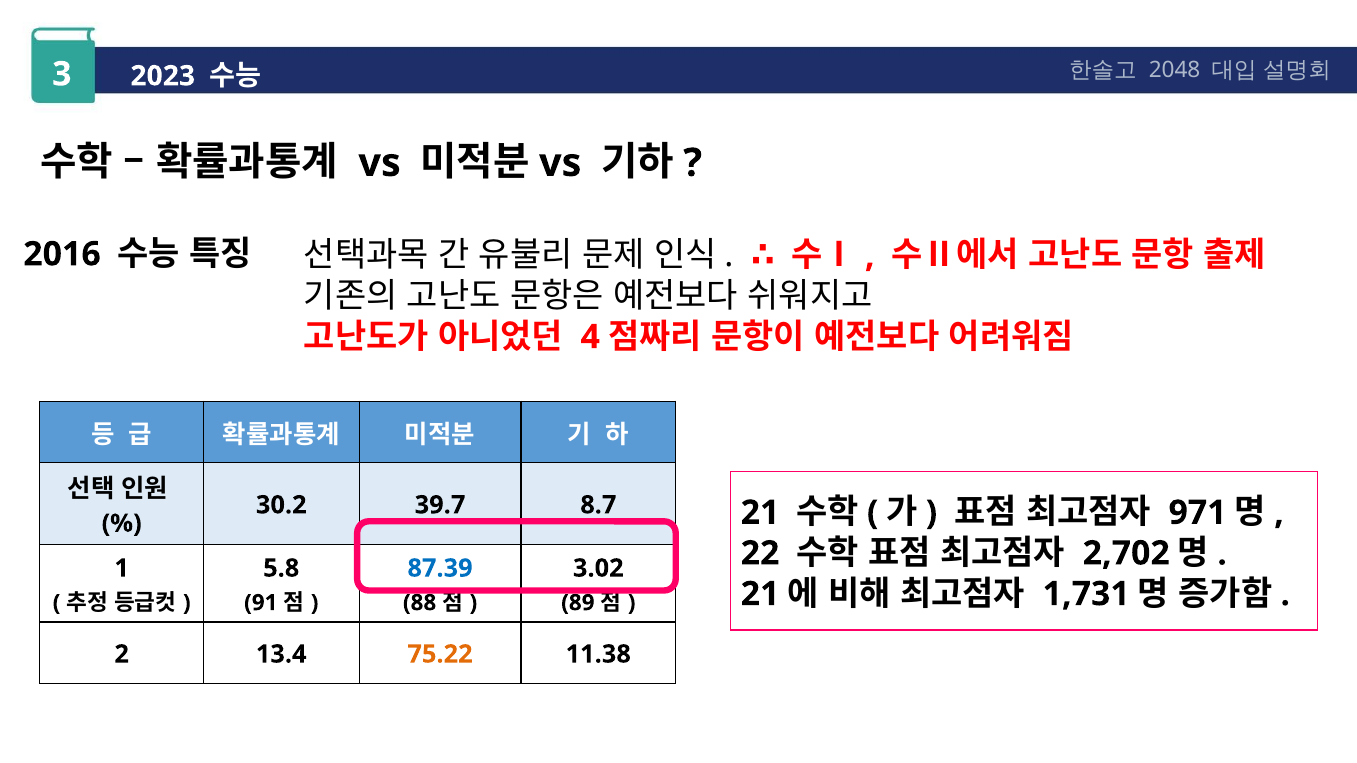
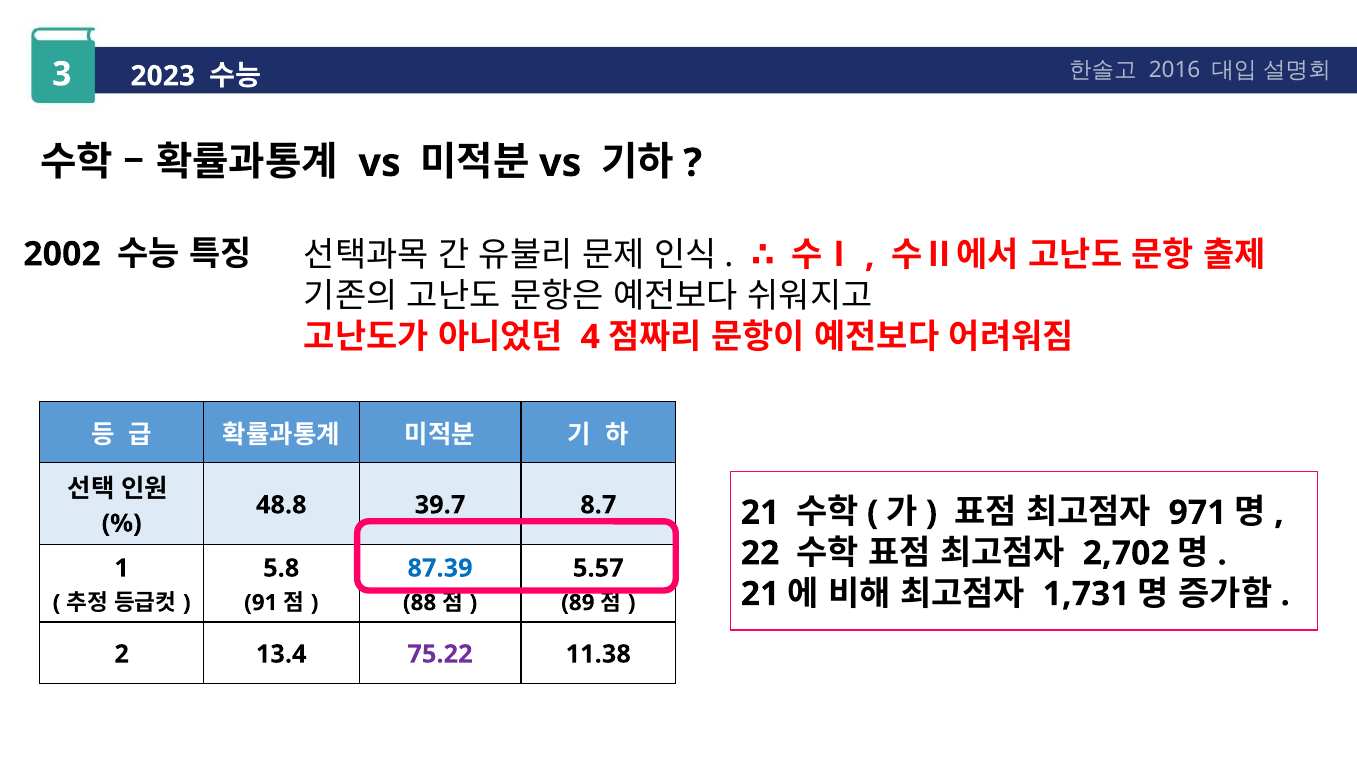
2048: 2048 -> 2016
2016: 2016 -> 2002
30.2: 30.2 -> 48.8
3.02: 3.02 -> 5.57
75.22 colour: orange -> purple
